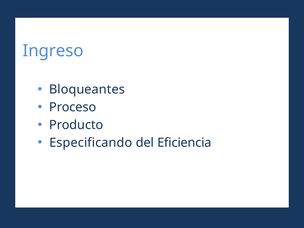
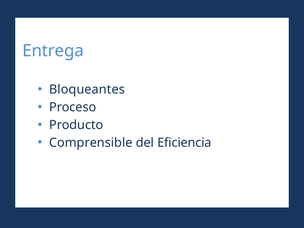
Ingreso: Ingreso -> Entrega
Especificando: Especificando -> Comprensible
